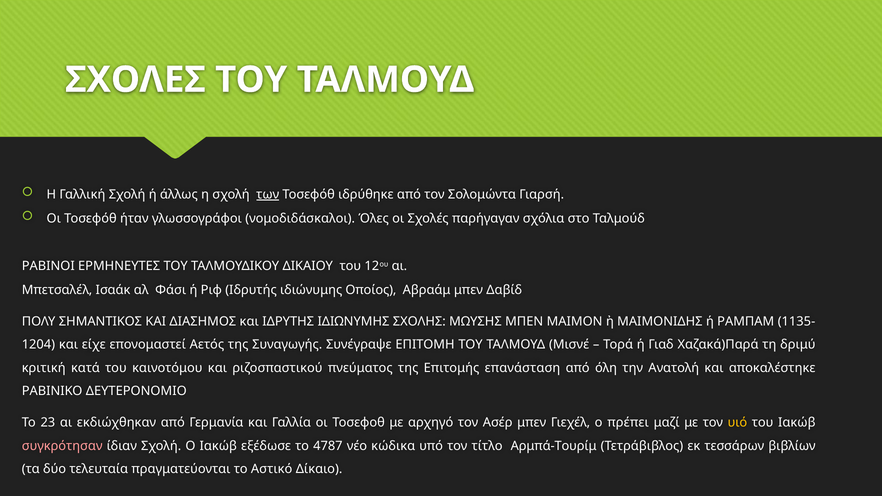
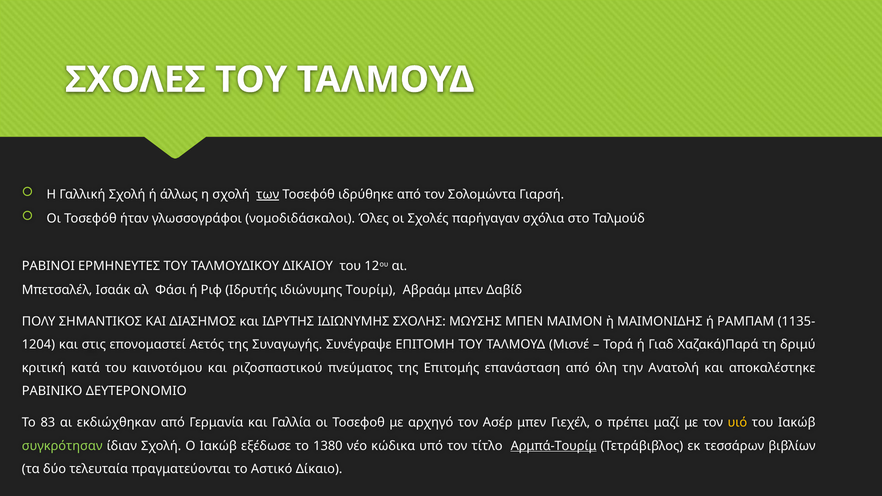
Οποίος: Οποίος -> Τουρίμ
είχε: είχε -> στις
23: 23 -> 83
συγκρότησαν colour: pink -> light green
4787: 4787 -> 1380
Αρμπά-Τουρίμ underline: none -> present
